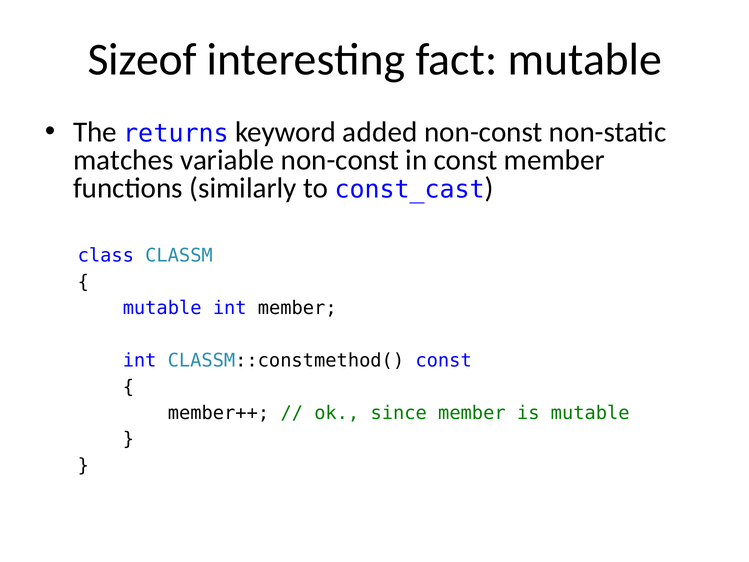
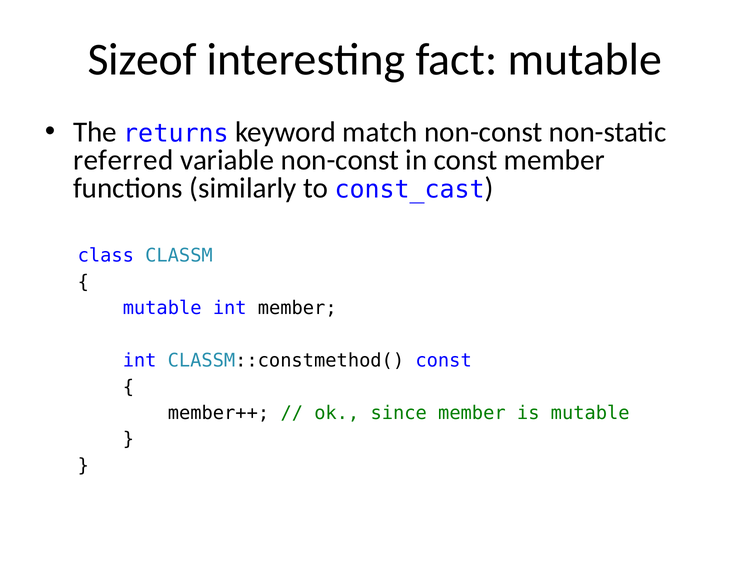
added: added -> match
matches: matches -> referred
